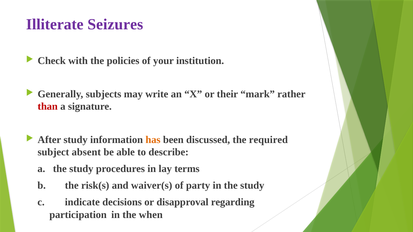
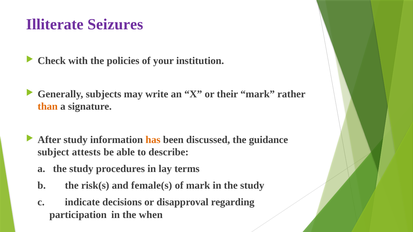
than colour: red -> orange
required: required -> guidance
absent: absent -> attests
waiver(s: waiver(s -> female(s
of party: party -> mark
